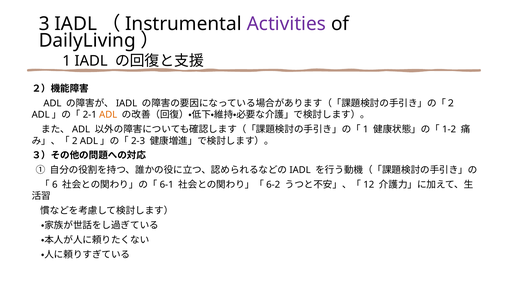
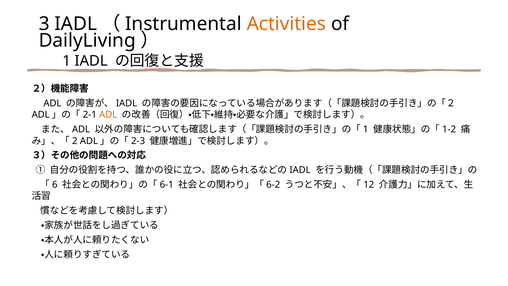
Activities colour: purple -> orange
